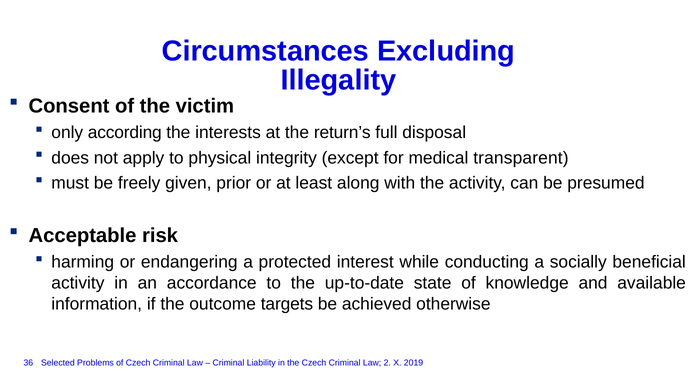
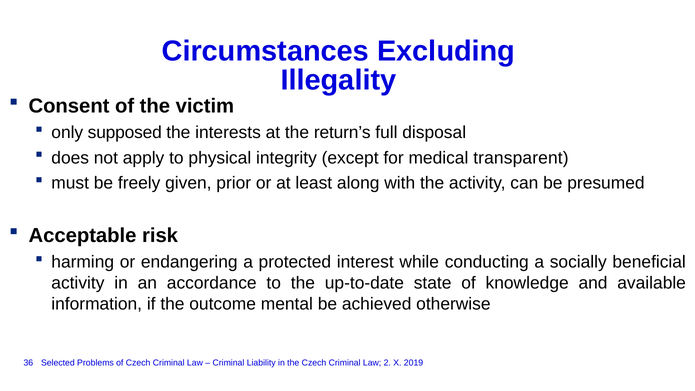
according: according -> supposed
targets: targets -> mental
